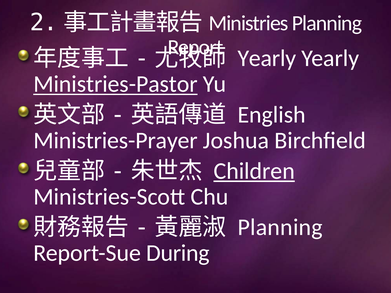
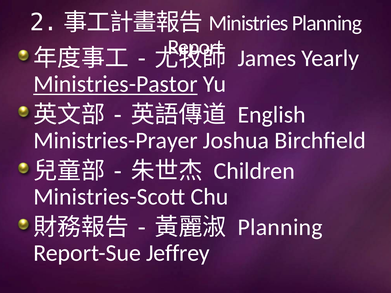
Yearly at (267, 58): Yearly -> James
Children underline: present -> none
During: During -> Jeffrey
